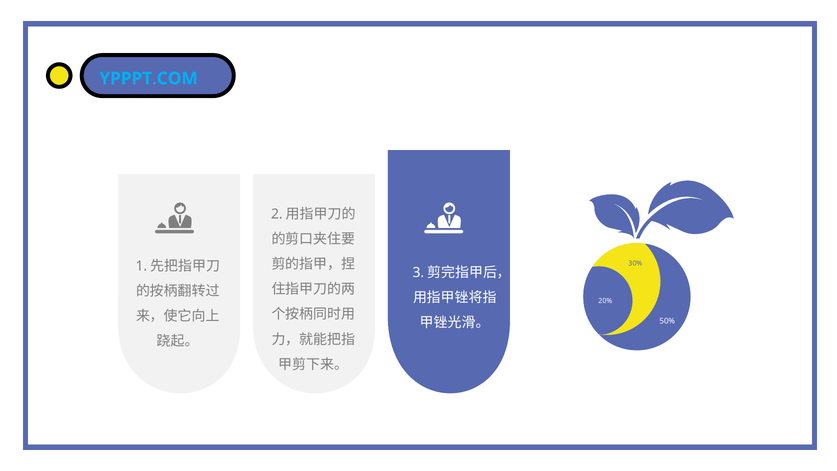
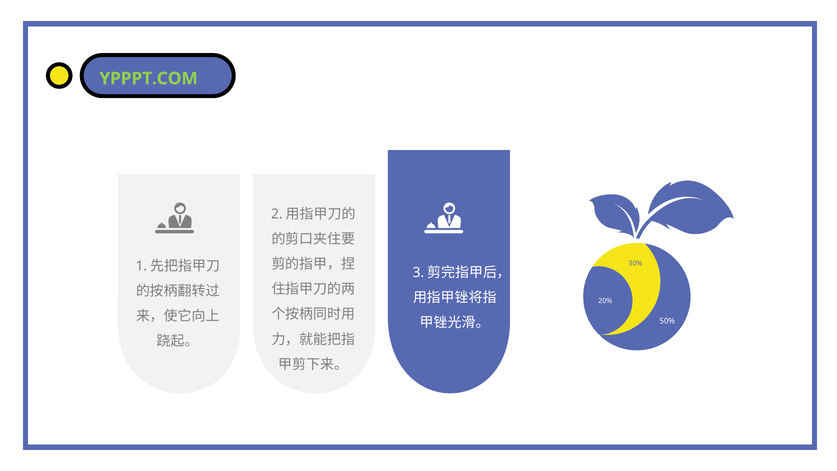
YPPPT.COM colour: light blue -> light green
